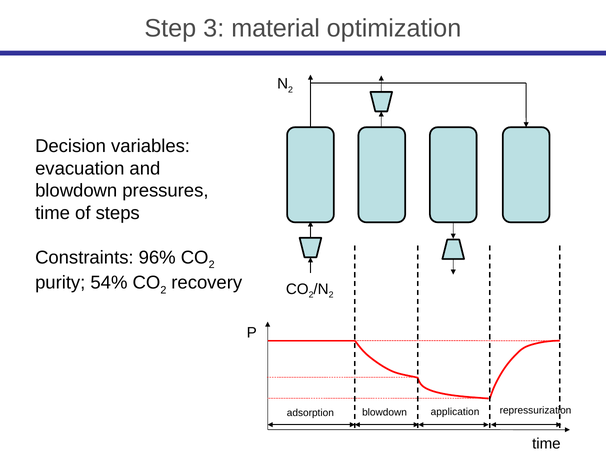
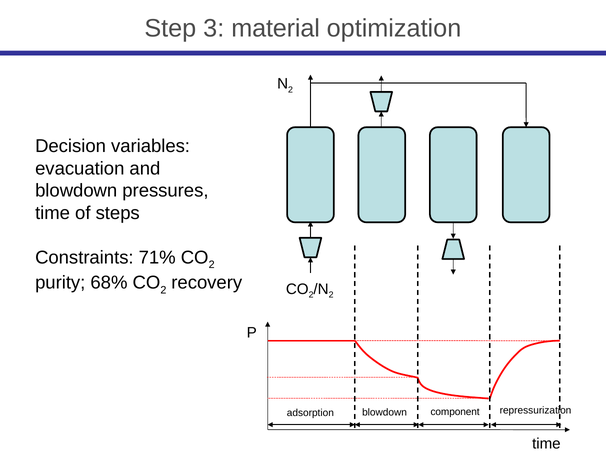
96%: 96% -> 71%
54%: 54% -> 68%
application: application -> component
